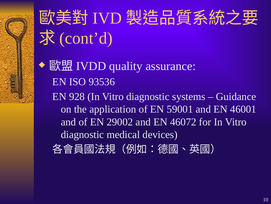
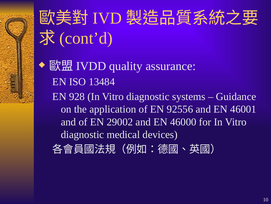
93536: 93536 -> 13484
59001: 59001 -> 92556
46072: 46072 -> 46000
